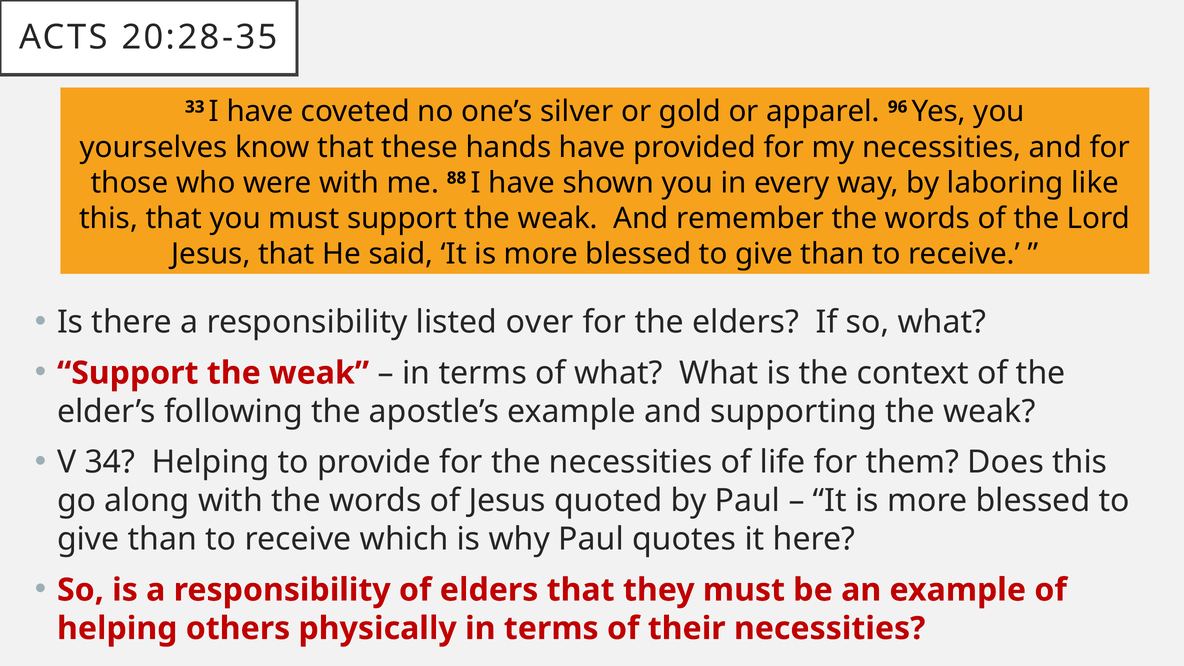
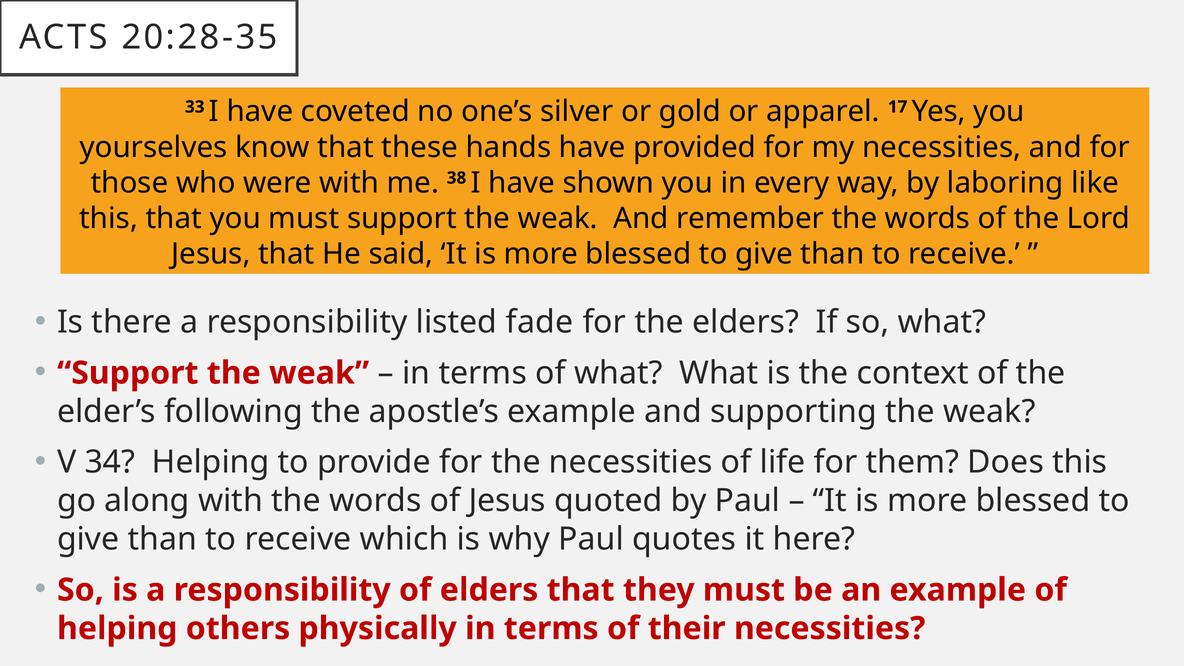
96: 96 -> 17
88: 88 -> 38
over: over -> fade
